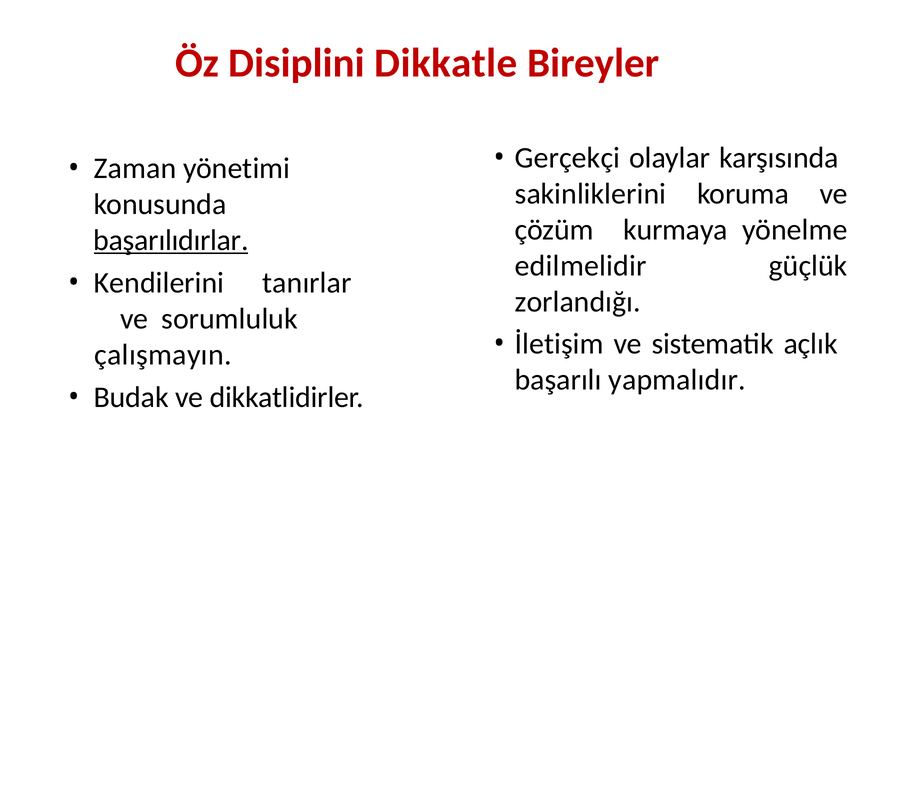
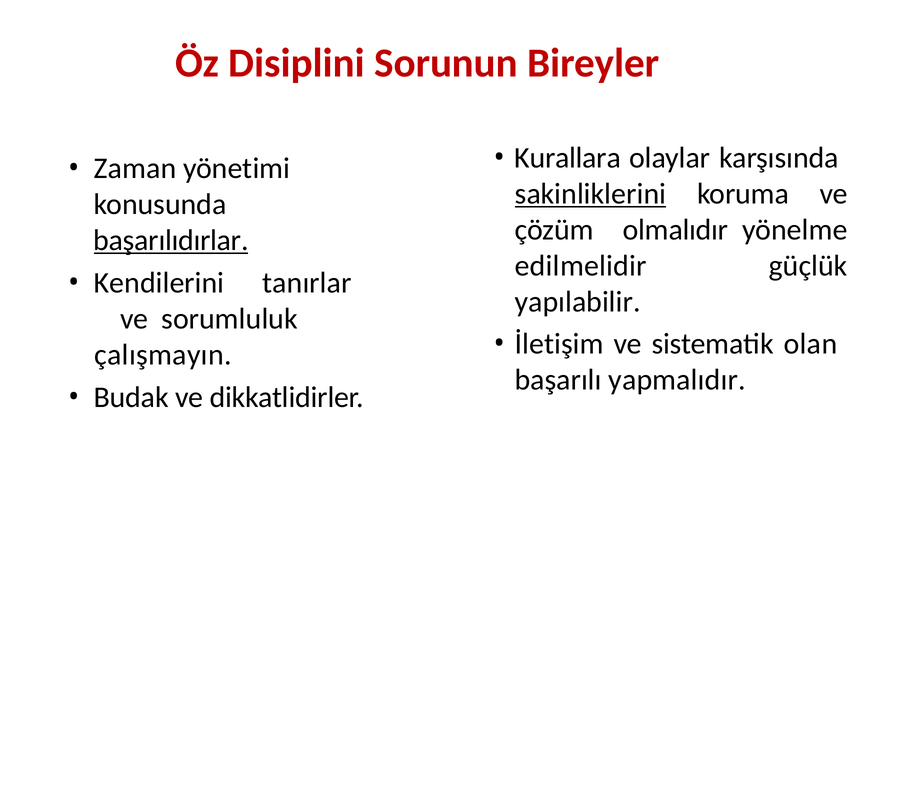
Dikkatle: Dikkatle -> Sorunun
Gerçekçi: Gerçekçi -> Kurallara
sakinliklerini underline: none -> present
kurmaya: kurmaya -> olmalıdır
zorlandığı: zorlandığı -> yapılabilir
açlık: açlık -> olan
